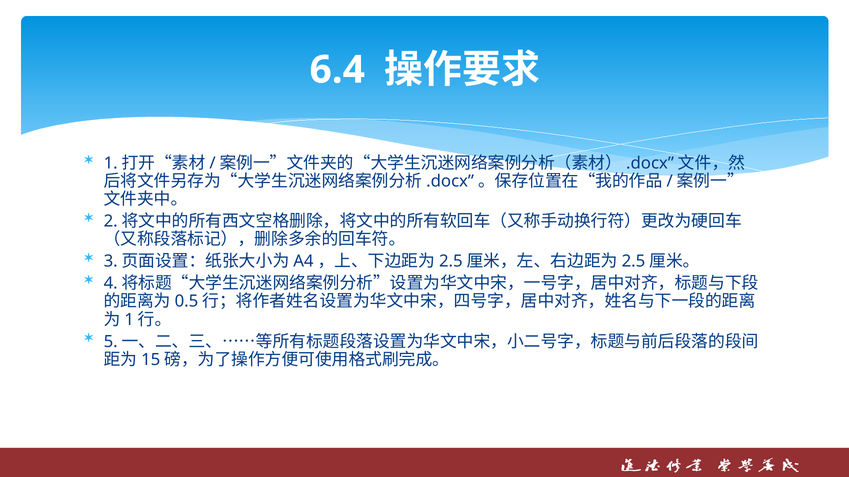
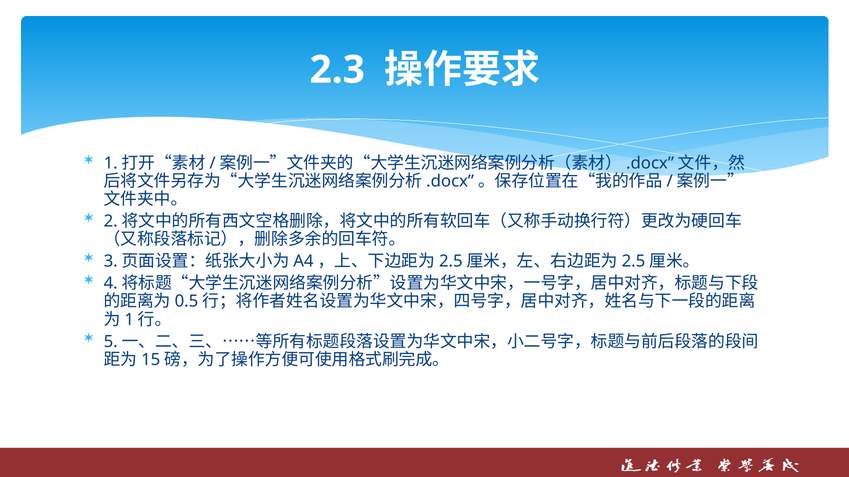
6.4: 6.4 -> 2.3
